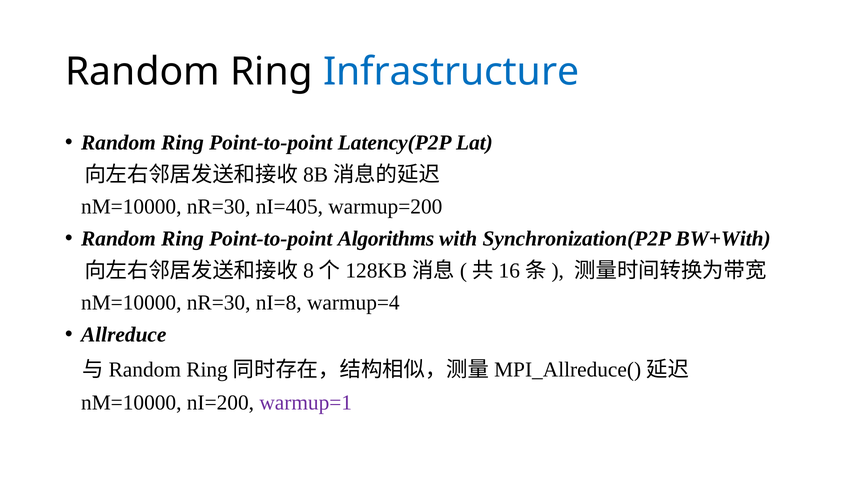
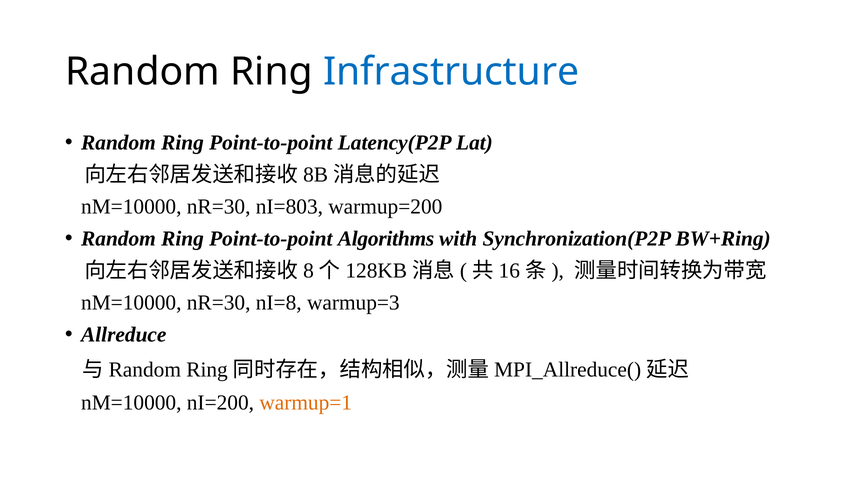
nI=405: nI=405 -> nI=803
BW+With: BW+With -> BW+Ring
warmup=4: warmup=4 -> warmup=3
warmup=1 colour: purple -> orange
